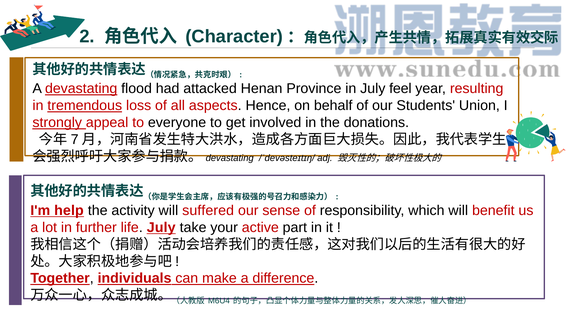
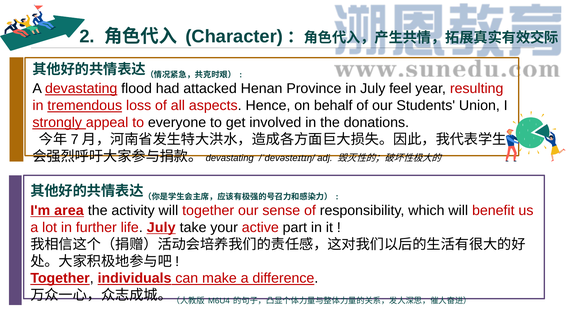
help: help -> area
will suffered: suffered -> together
